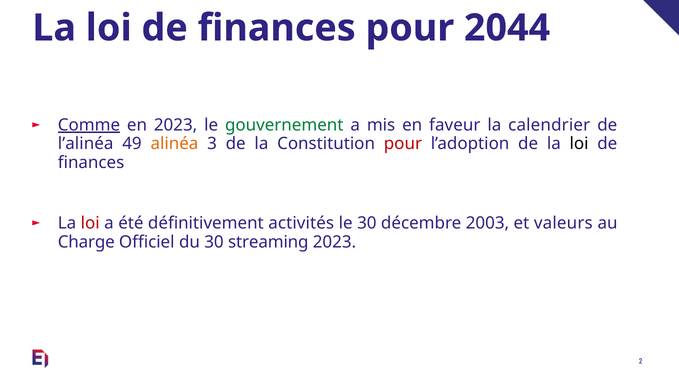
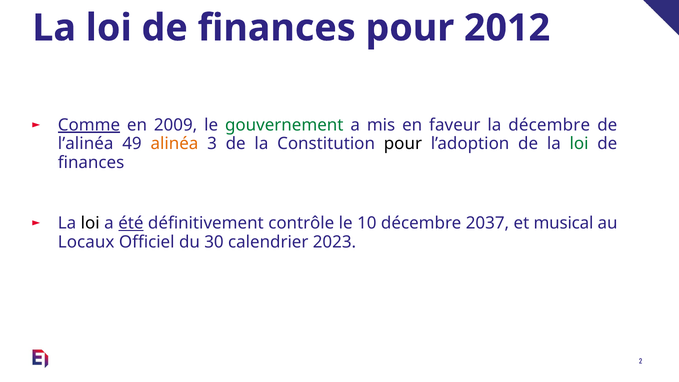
2044: 2044 -> 2012
en 2023: 2023 -> 2009
la calendrier: calendrier -> décembre
pour at (403, 144) colour: red -> black
loi at (579, 144) colour: black -> green
loi at (90, 223) colour: red -> black
été underline: none -> present
activités: activités -> contrôle
le 30: 30 -> 10
2003: 2003 -> 2037
valeurs: valeurs -> musical
Charge: Charge -> Locaux
streaming: streaming -> calendrier
